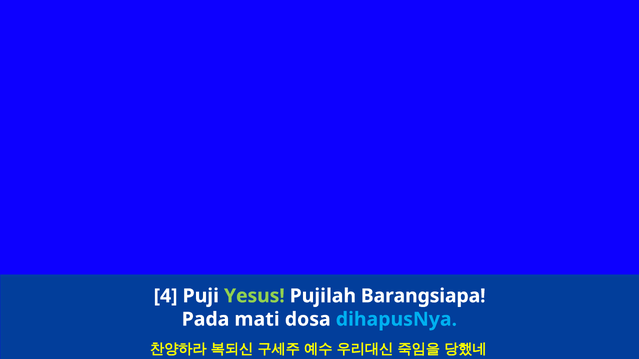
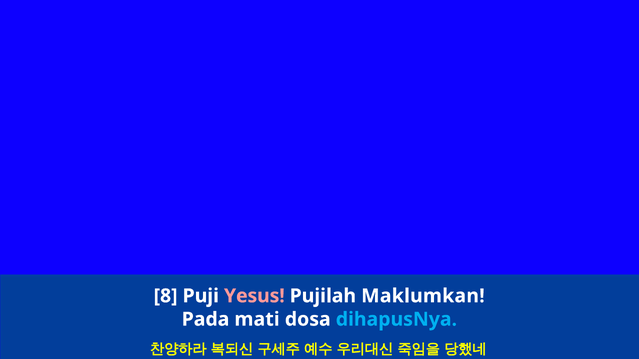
4: 4 -> 8
Yesus colour: light green -> pink
Barangsiapa: Barangsiapa -> Maklumkan
